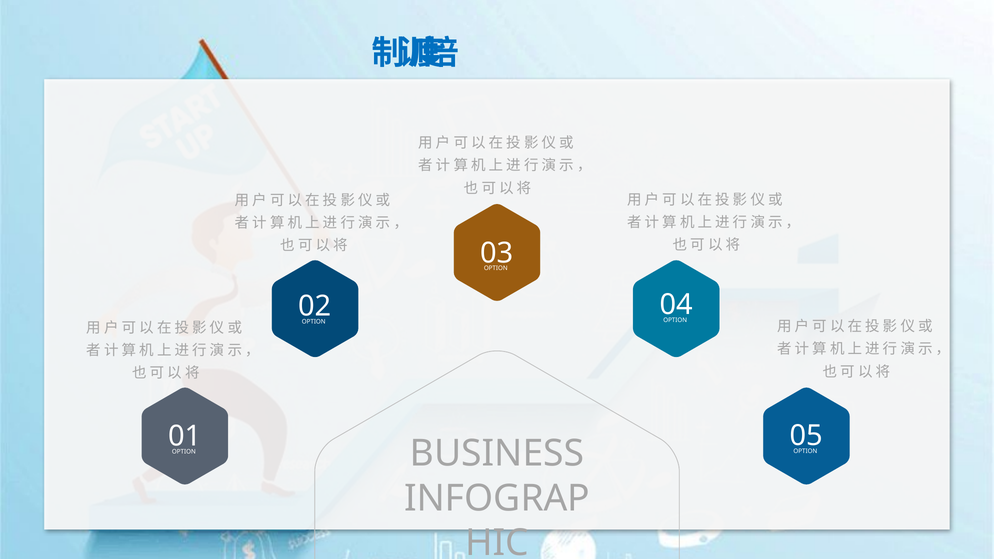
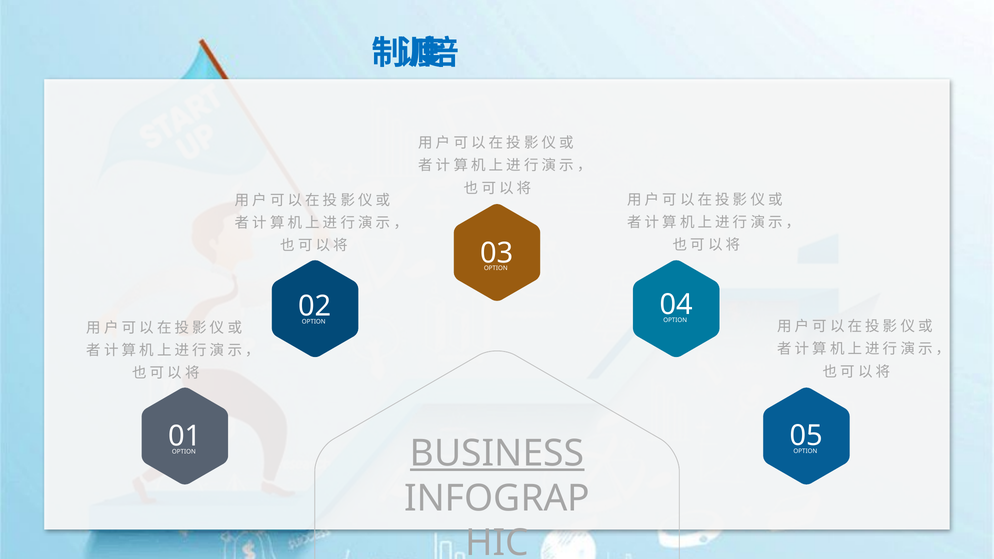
BUSINESS underline: none -> present
